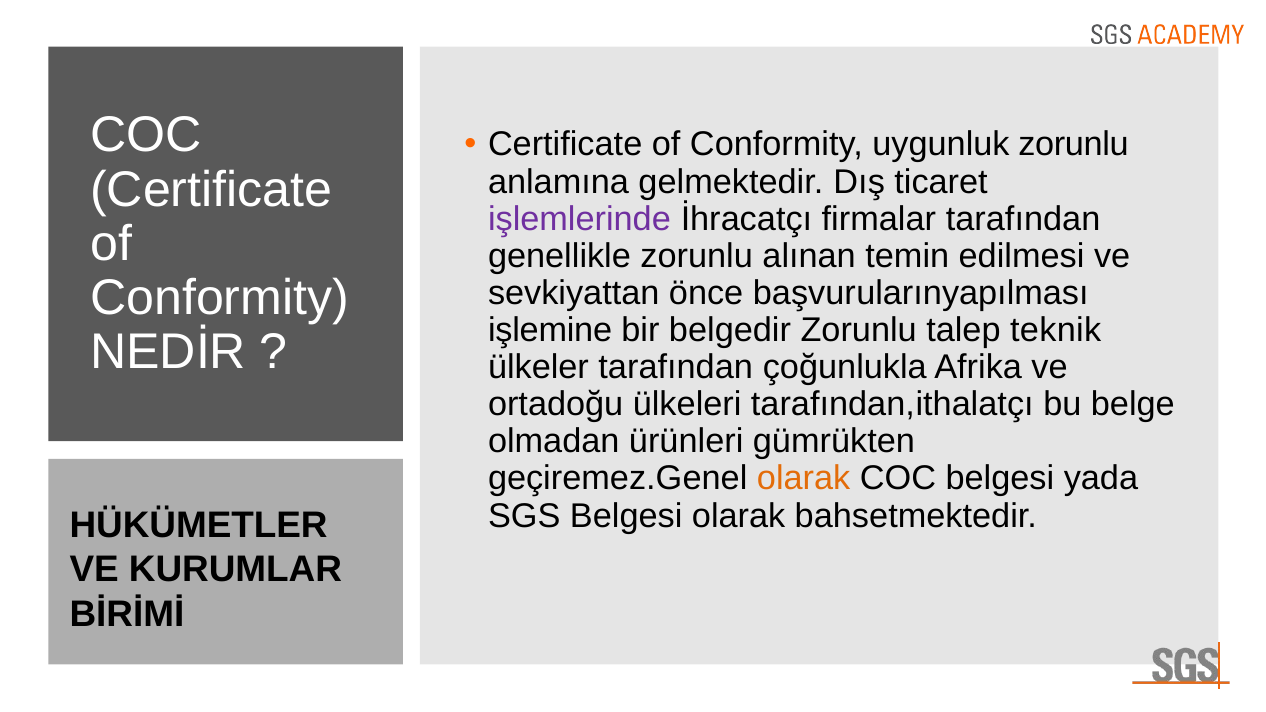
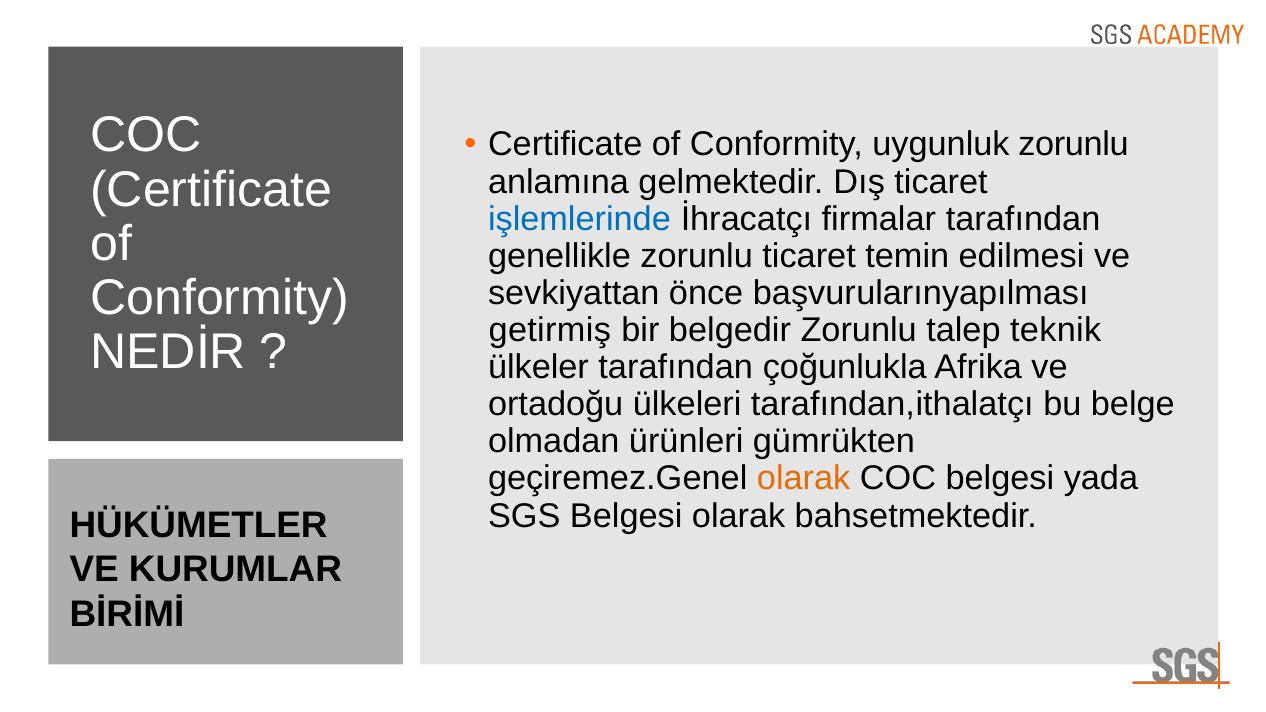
işlemlerinde colour: purple -> blue
zorunlu alınan: alınan -> ticaret
işlemine: işlemine -> getirmiş
